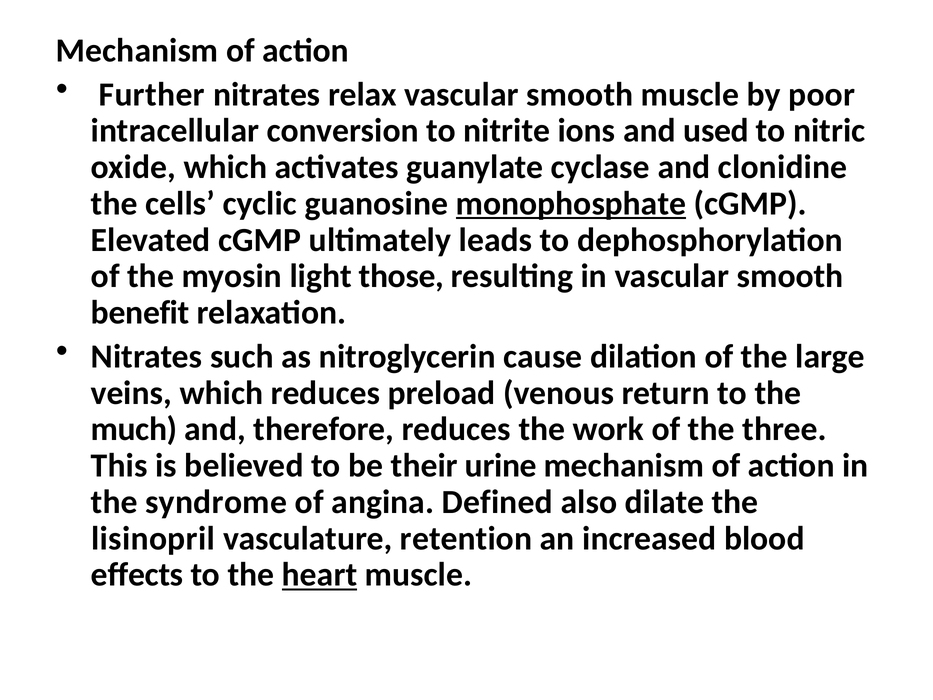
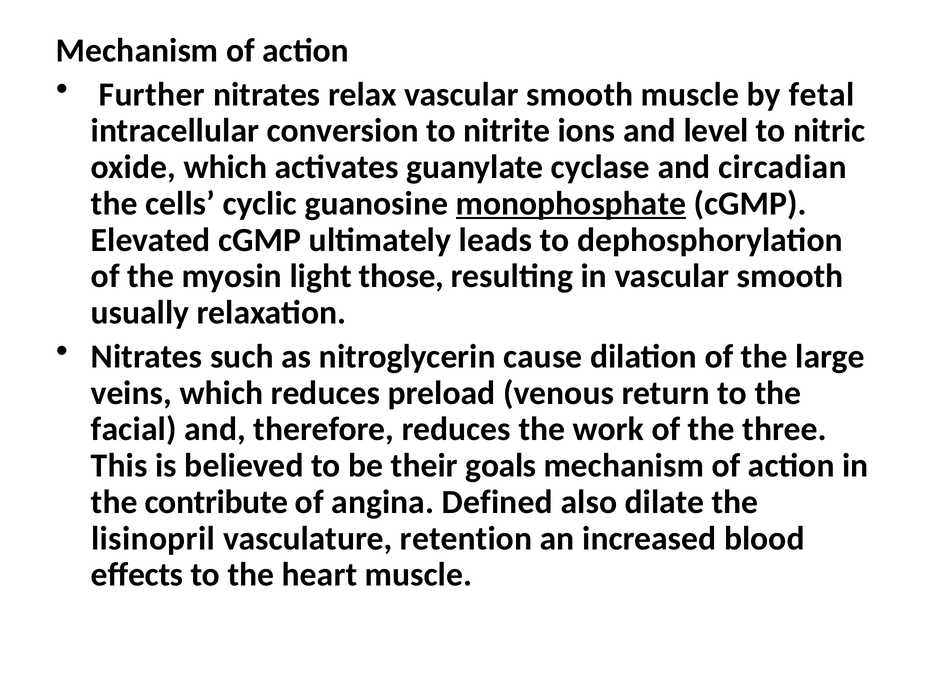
poor: poor -> fetal
used: used -> level
clonidine: clonidine -> circadian
benefit: benefit -> usually
much: much -> facial
urine: urine -> goals
syndrome: syndrome -> contribute
heart underline: present -> none
